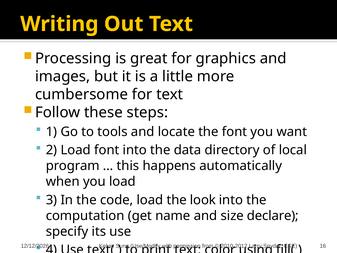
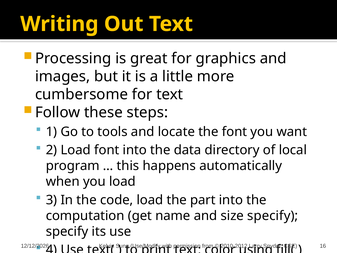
look: look -> part
size declare: declare -> specify
